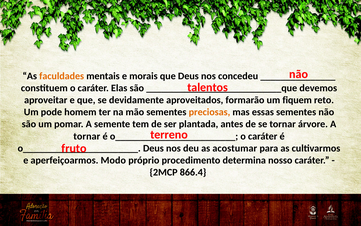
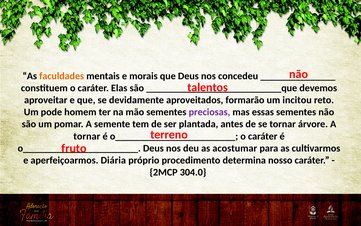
fiquem: fiquem -> incitou
preciosas colour: orange -> purple
Modo: Modo -> Diária
866.4: 866.4 -> 304.0
